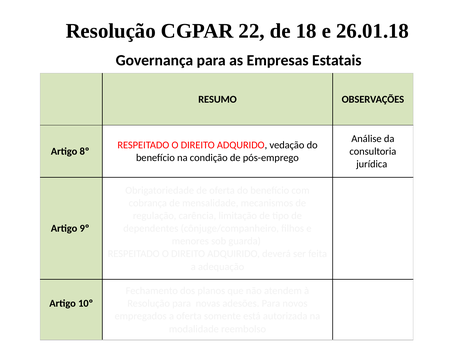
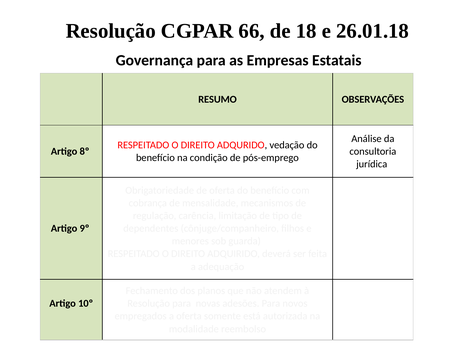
22: 22 -> 66
